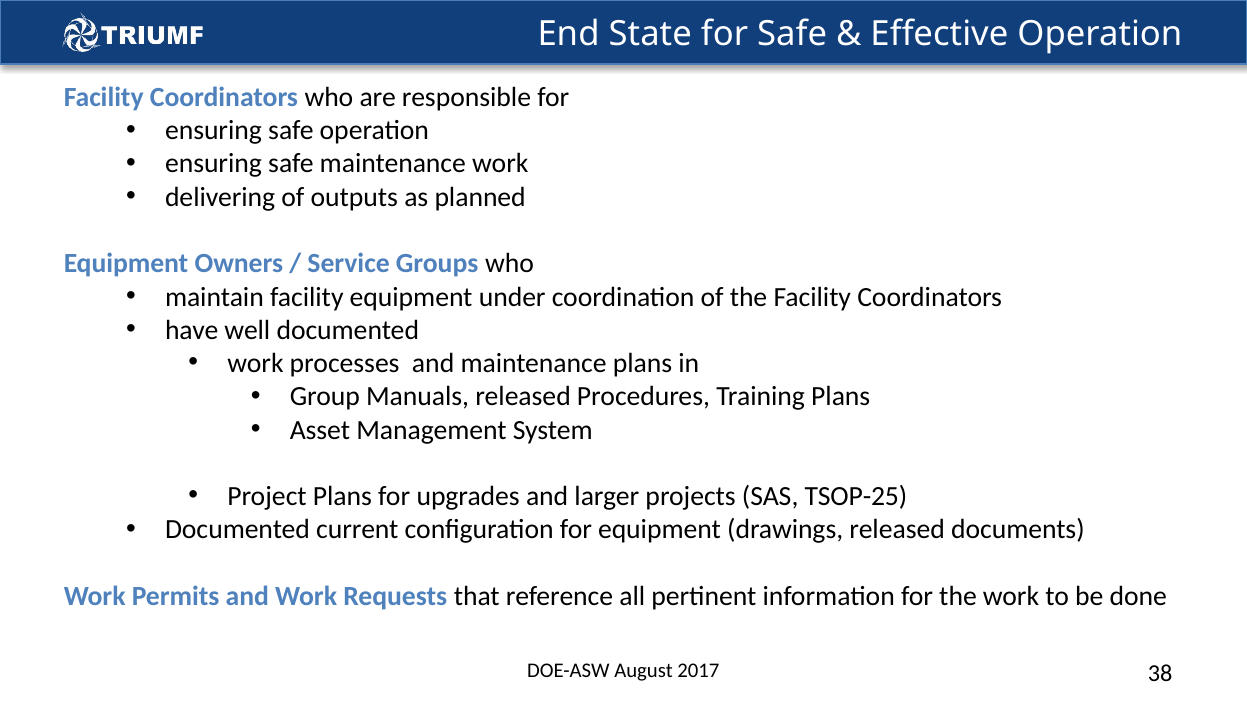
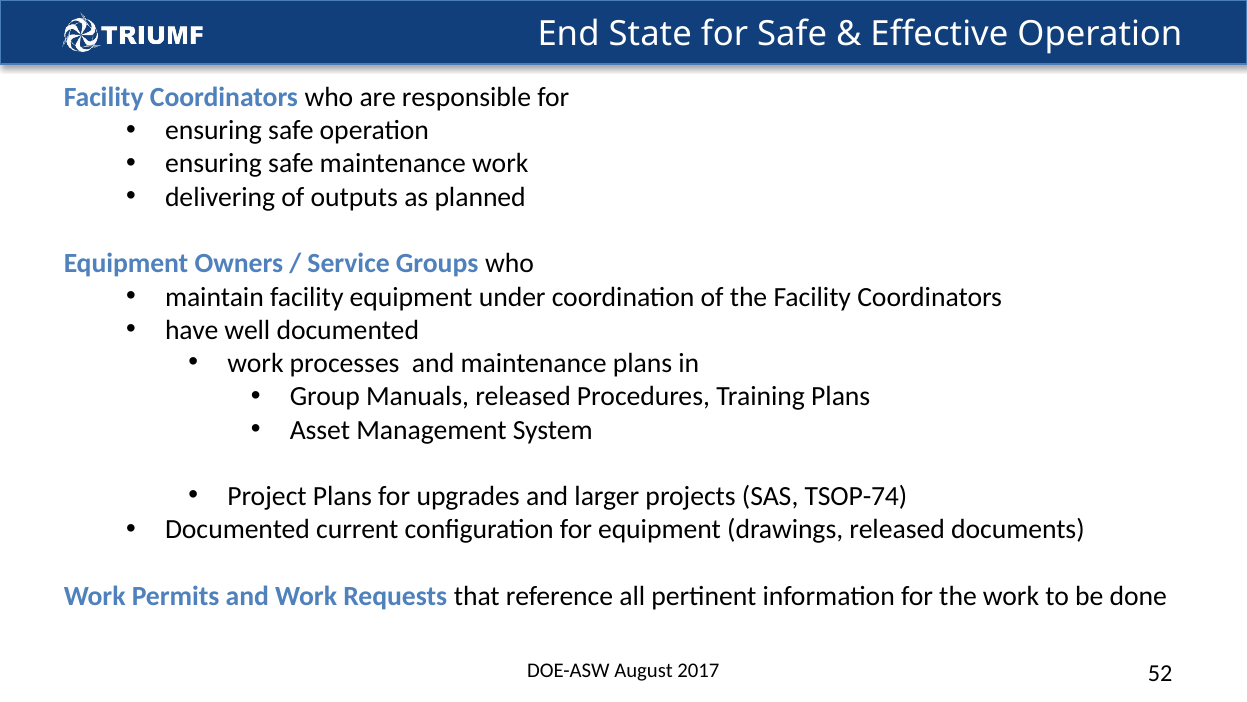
TSOP-25: TSOP-25 -> TSOP-74
38: 38 -> 52
